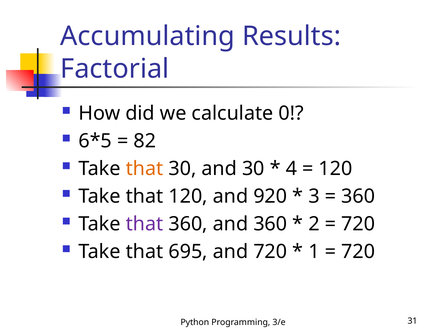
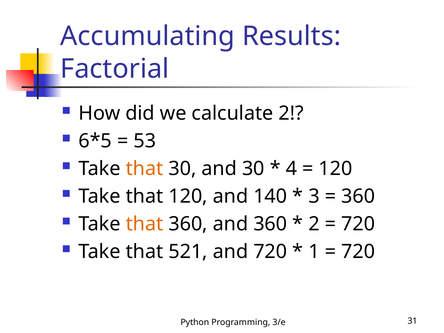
calculate 0: 0 -> 2
82: 82 -> 53
920: 920 -> 140
that at (145, 224) colour: purple -> orange
695: 695 -> 521
